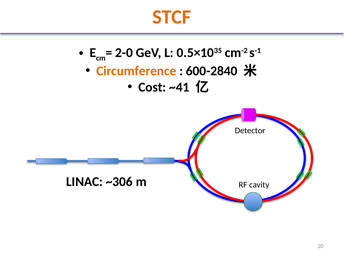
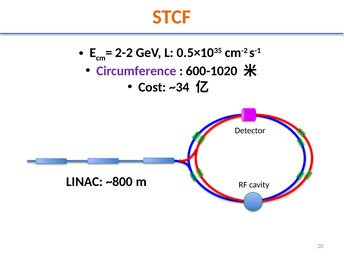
2-0: 2-0 -> 2-2
Circumference colour: orange -> purple
600-2840: 600-2840 -> 600-1020
~41: ~41 -> ~34
~306: ~306 -> ~800
